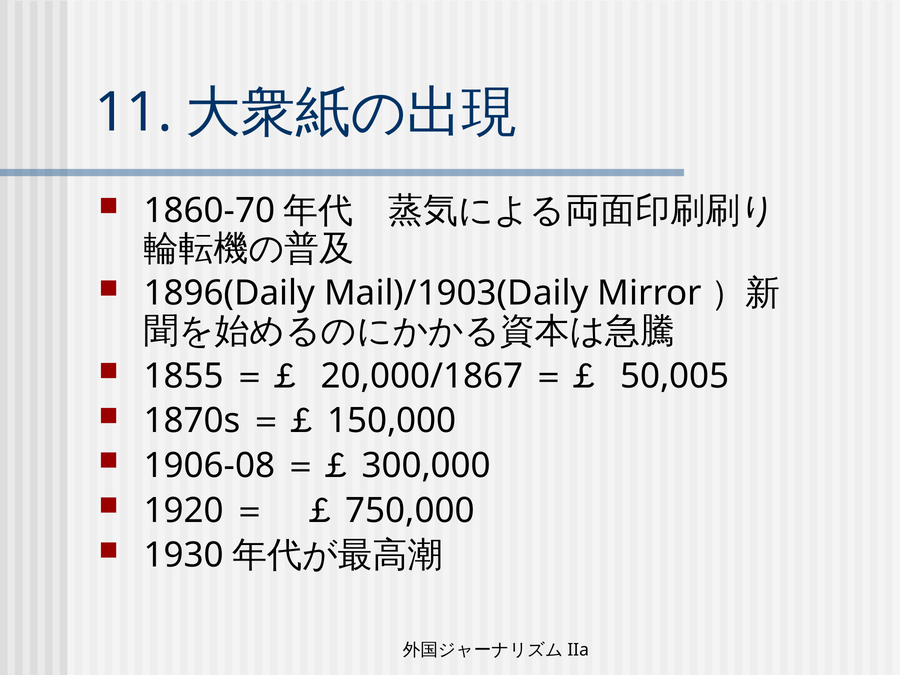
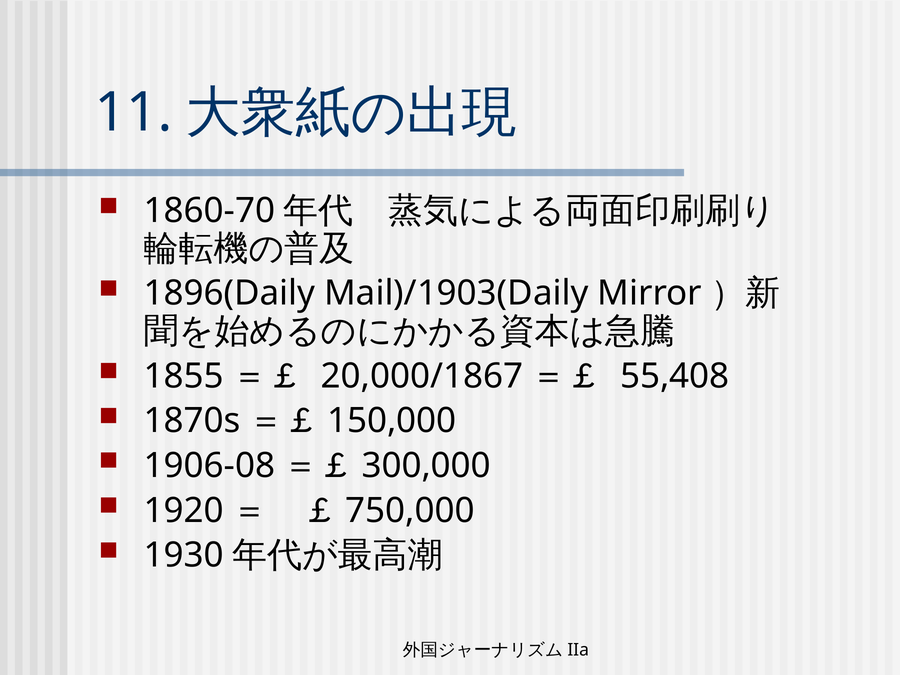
50,005: 50,005 -> 55,408
